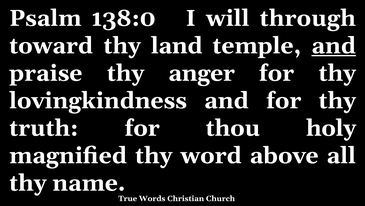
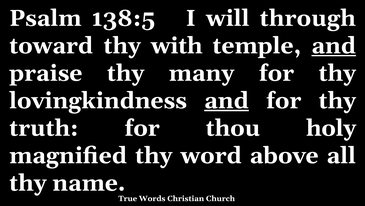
138:0: 138:0 -> 138:5
land: land -> with
anger: anger -> many
and at (226, 100) underline: none -> present
